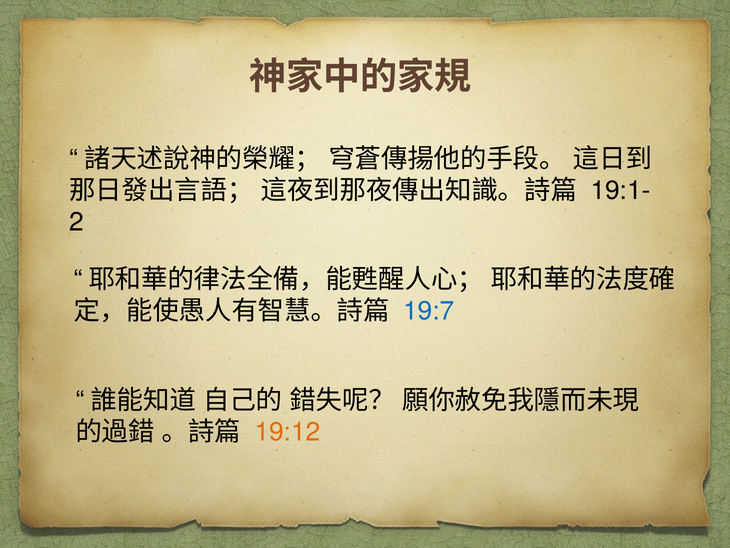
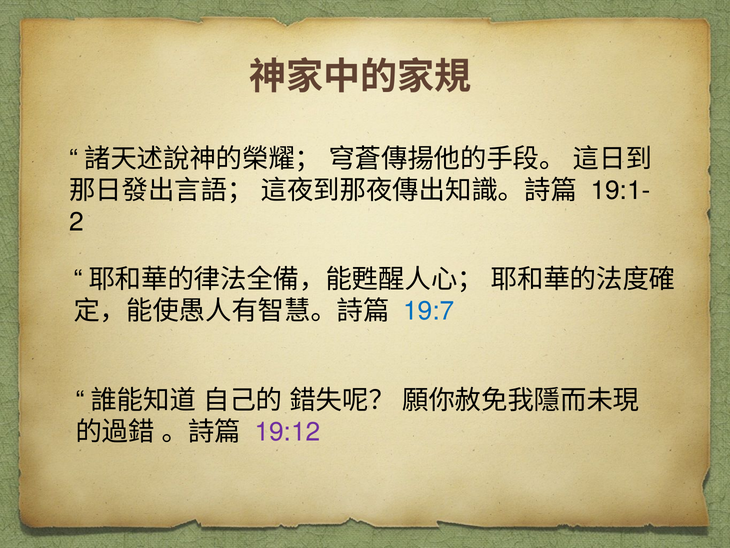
19:12 colour: orange -> purple
